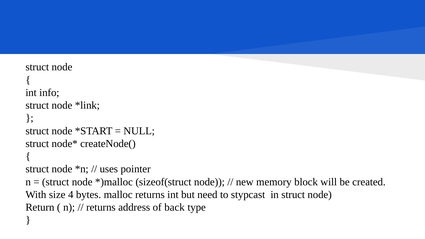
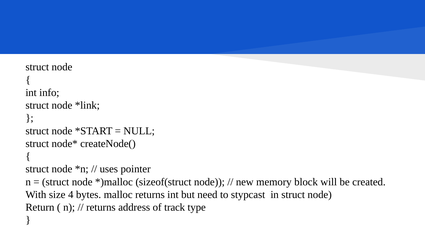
back: back -> track
